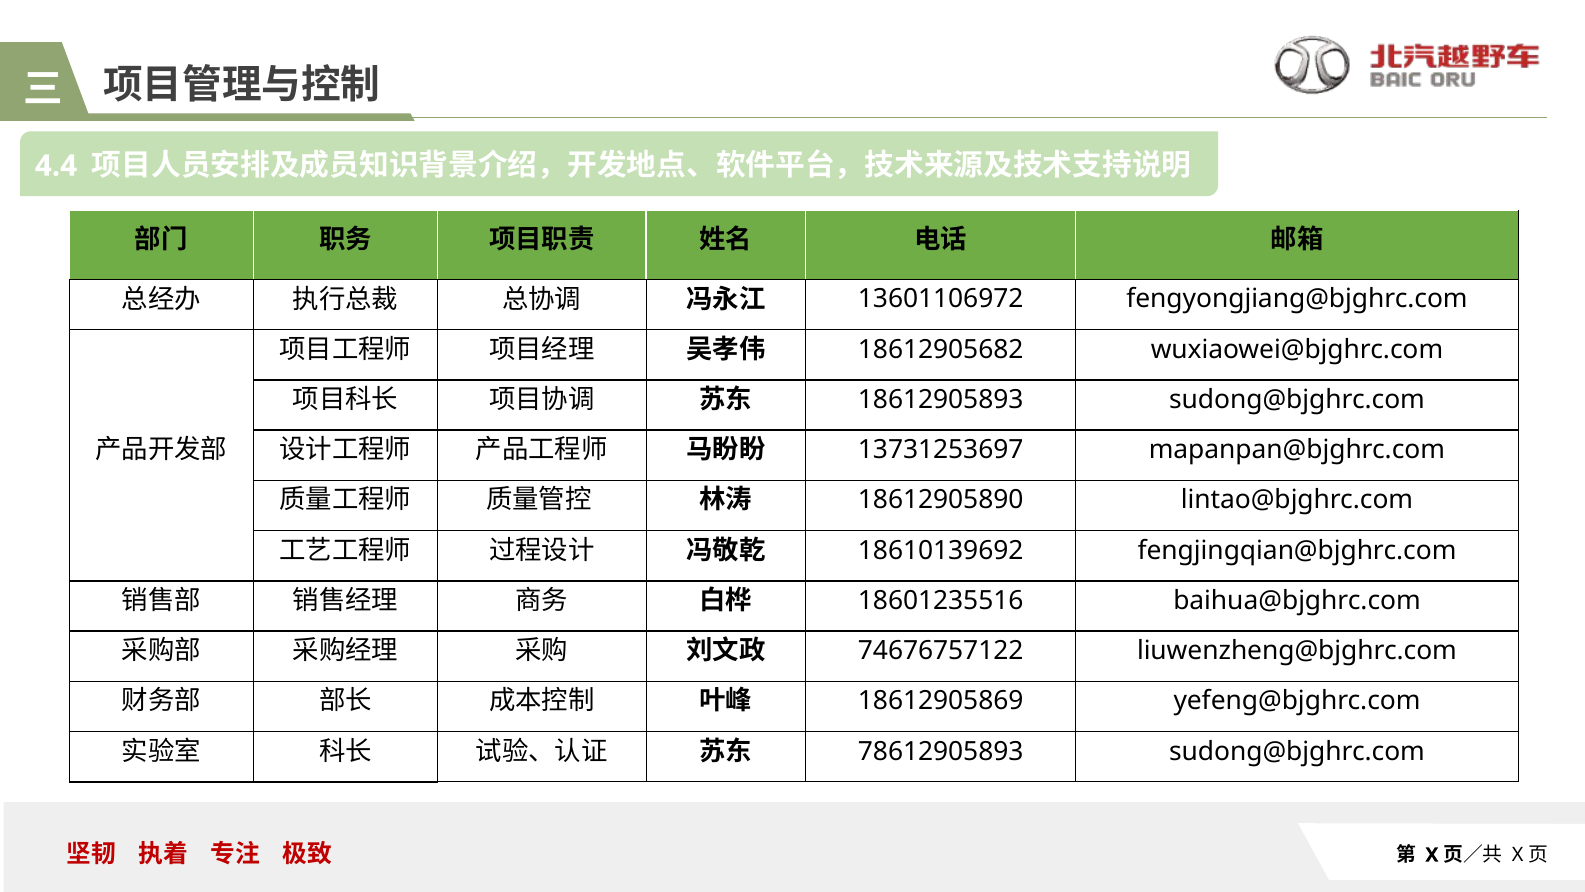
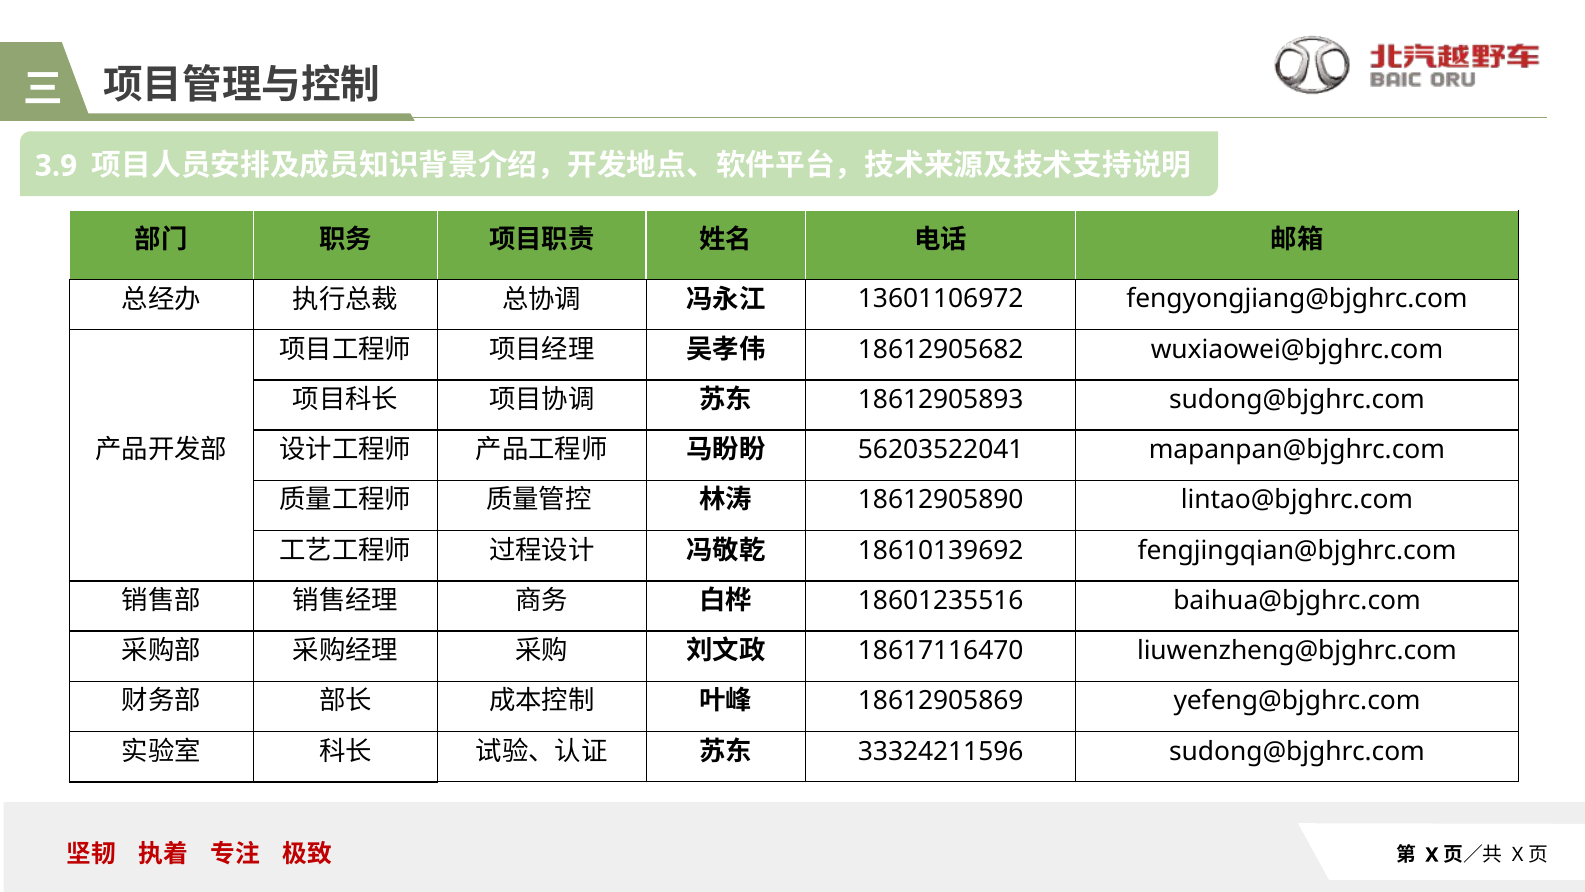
4.4: 4.4 -> 3.9
13731253697: 13731253697 -> 56203522041
74676757122: 74676757122 -> 18617116470
78612905893: 78612905893 -> 33324211596
